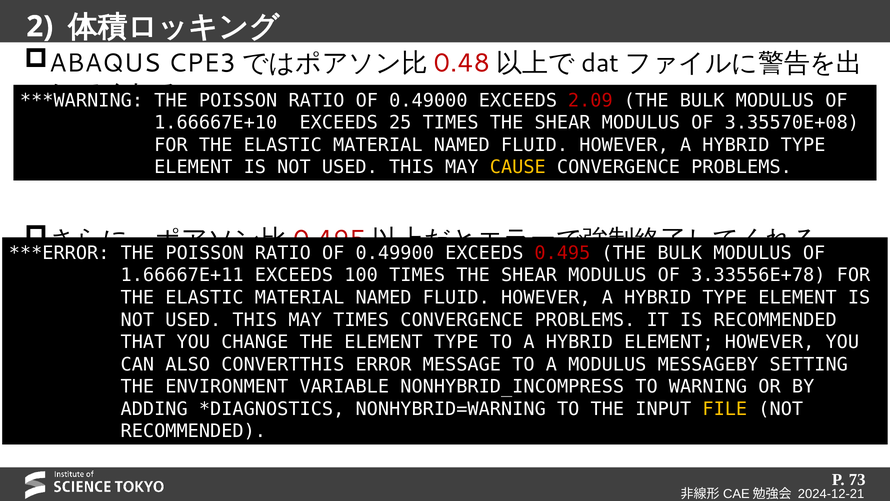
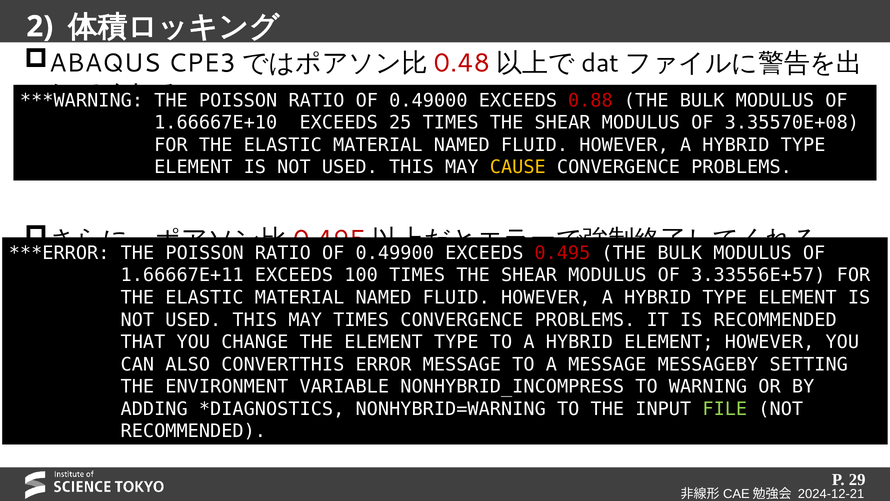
2.09: 2.09 -> 0.88
3.33556E+78: 3.33556E+78 -> 3.33556E+57
A MODULUS: MODULUS -> MESSAGE
FILE colour: yellow -> light green
73: 73 -> 29
